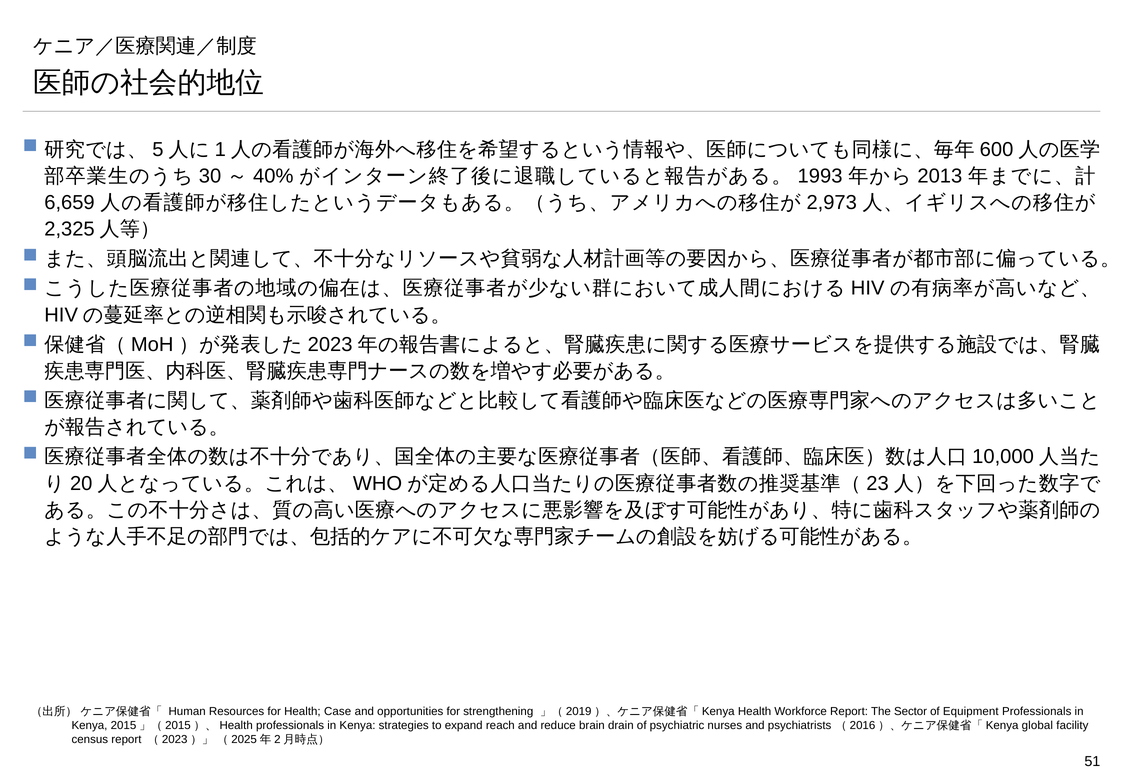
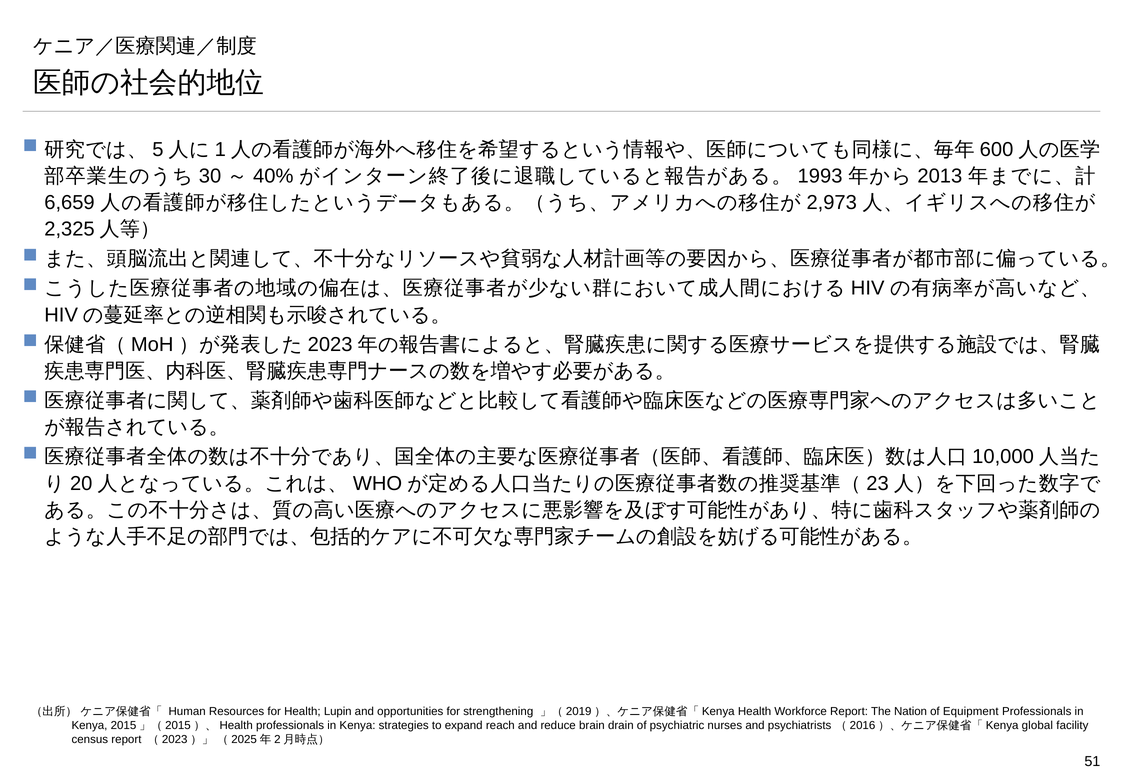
Case: Case -> Lupin
Sector: Sector -> Nation
